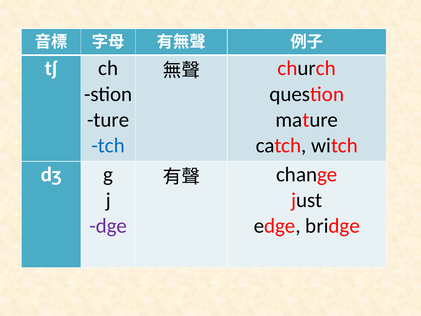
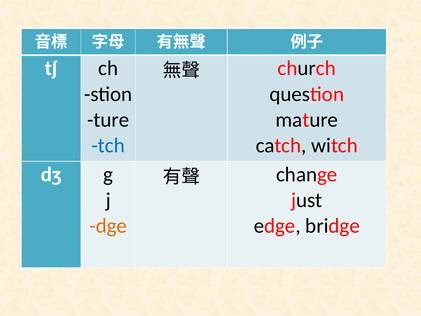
dge colour: purple -> orange
